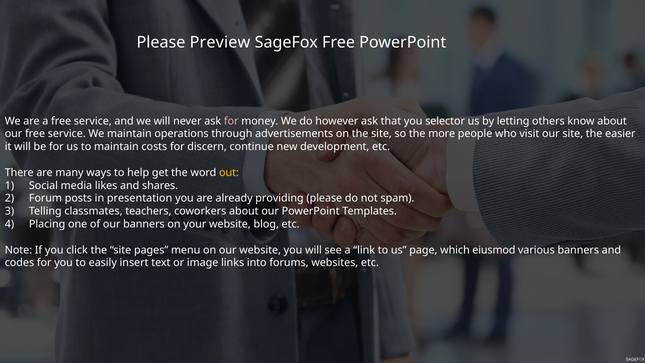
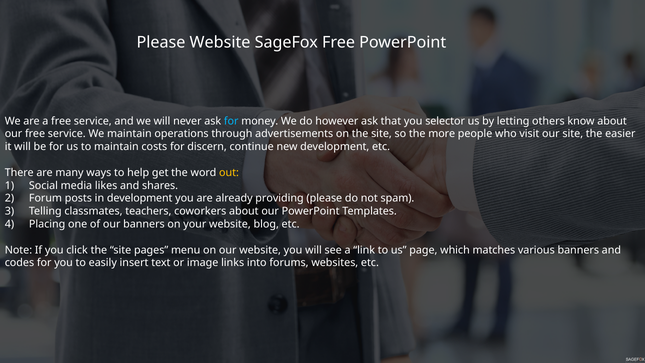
Please Preview: Preview -> Website
for at (231, 121) colour: pink -> light blue
in presentation: presentation -> development
eiusmod: eiusmod -> matches
